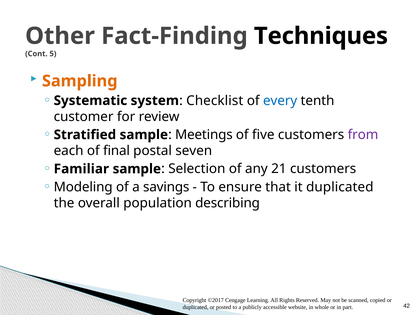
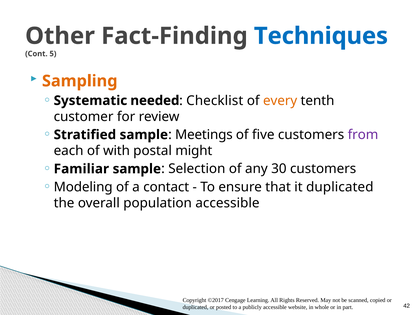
Techniques colour: black -> blue
system: system -> needed
every colour: blue -> orange
final: final -> with
seven: seven -> might
21: 21 -> 30
savings: savings -> contact
population describing: describing -> accessible
